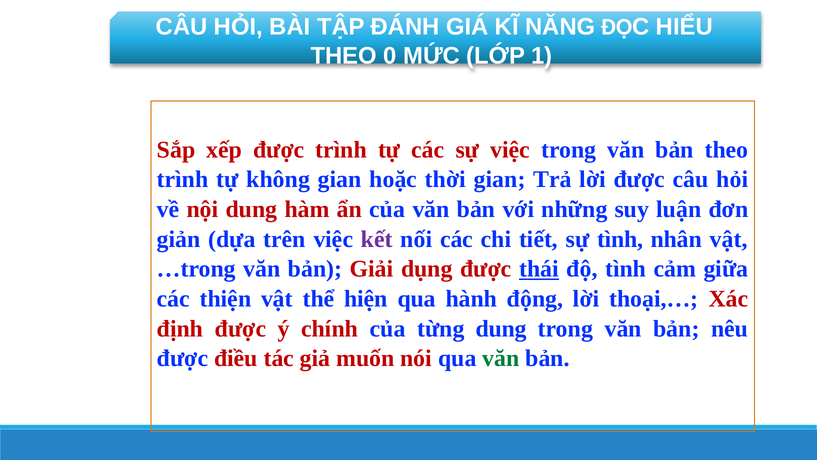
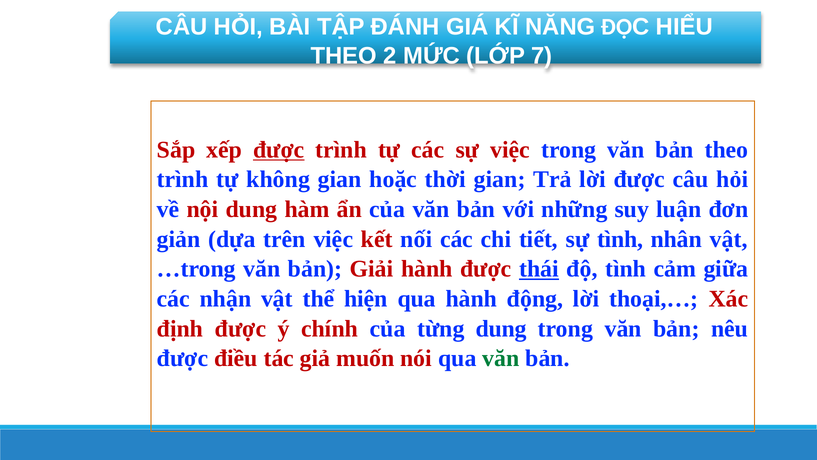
THEO 0: 0 -> 2
1: 1 -> 7
được at (279, 150) underline: none -> present
kết colour: purple -> red
Giải dụng: dụng -> hành
thiện: thiện -> nhận
